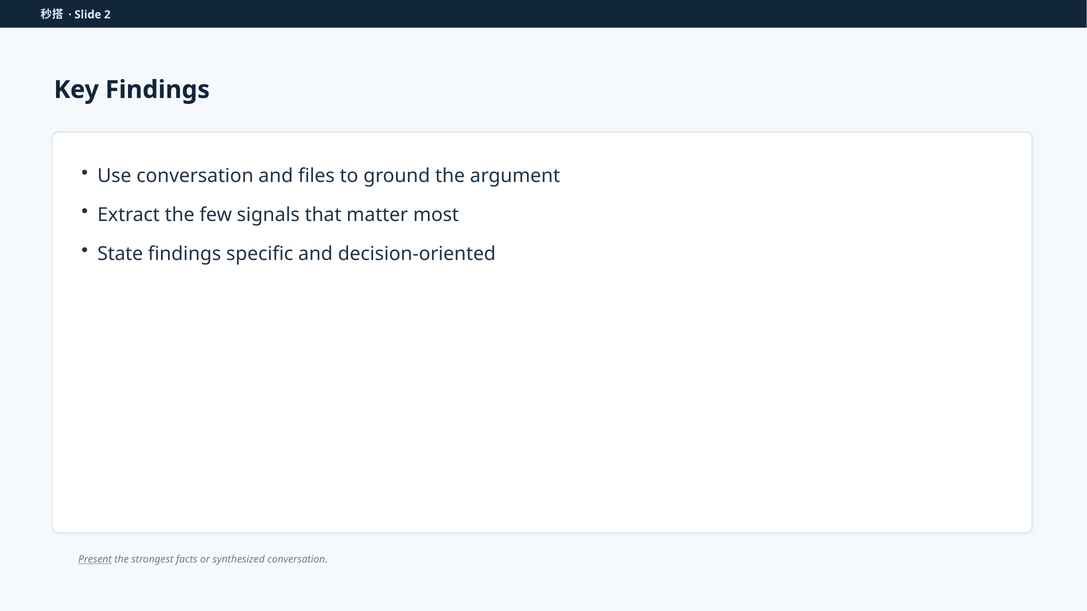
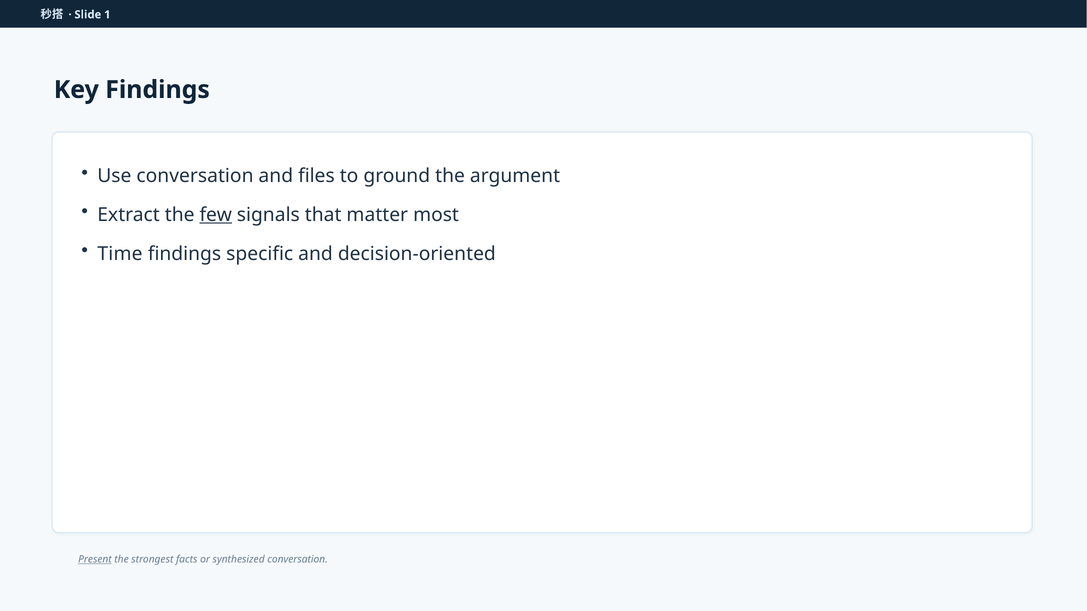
2: 2 -> 1
few underline: none -> present
State: State -> Time
